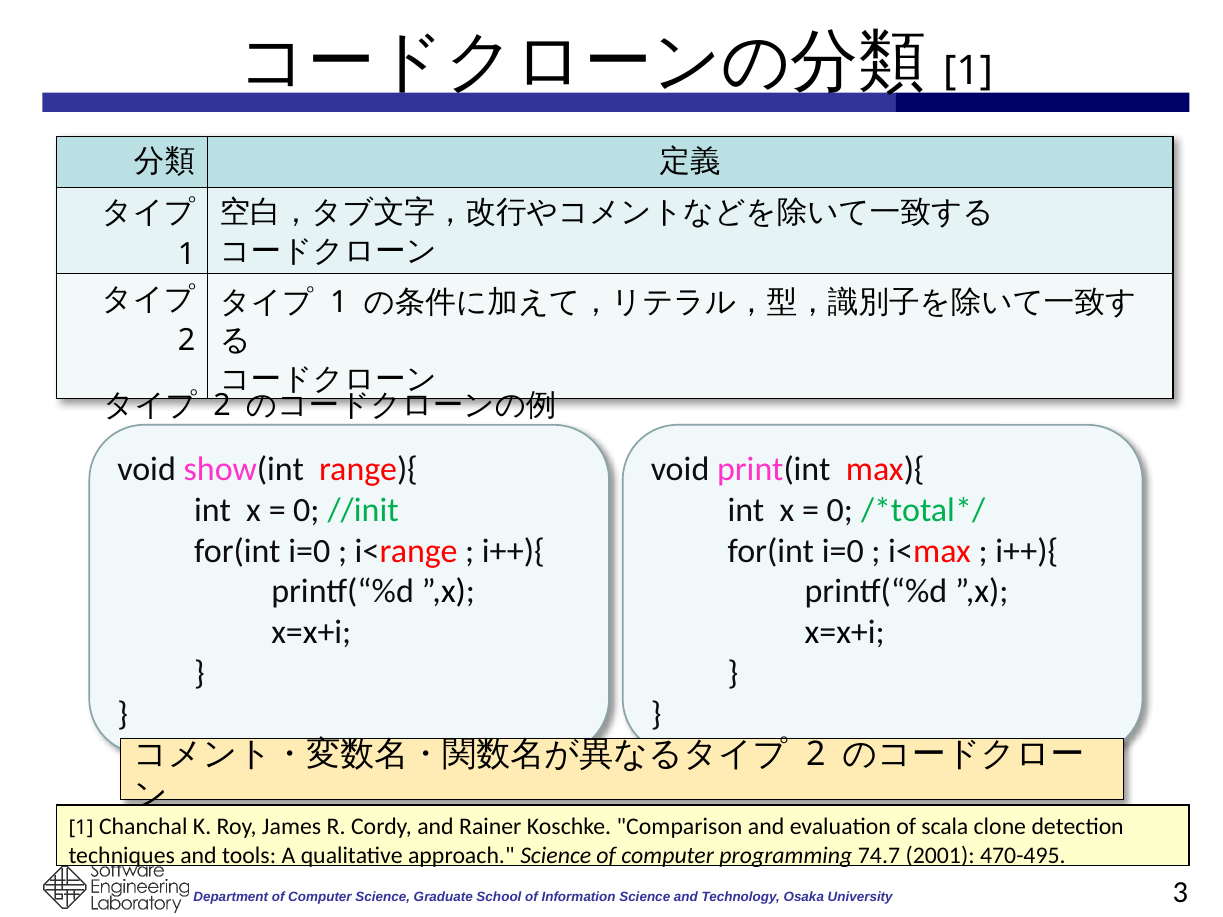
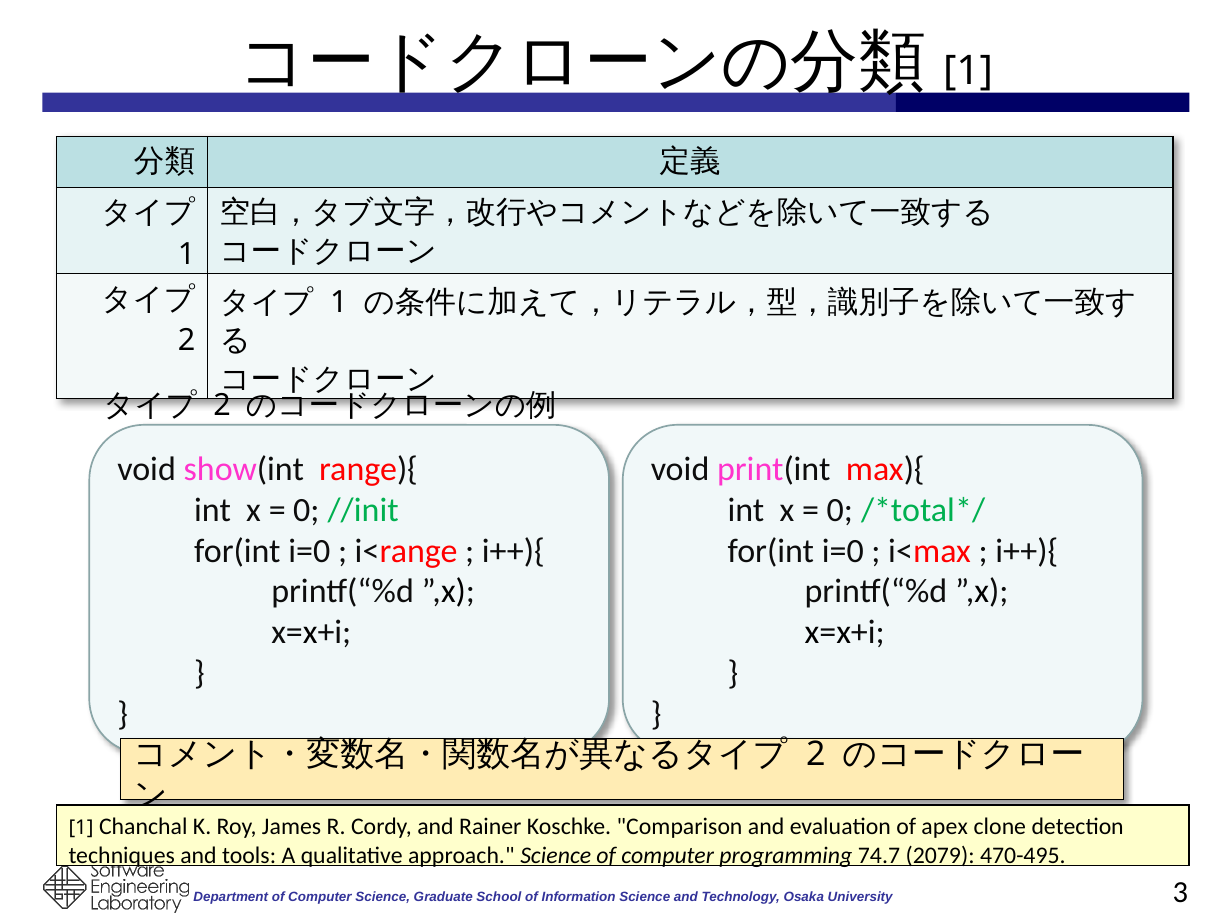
scala: scala -> apex
2001: 2001 -> 2079
